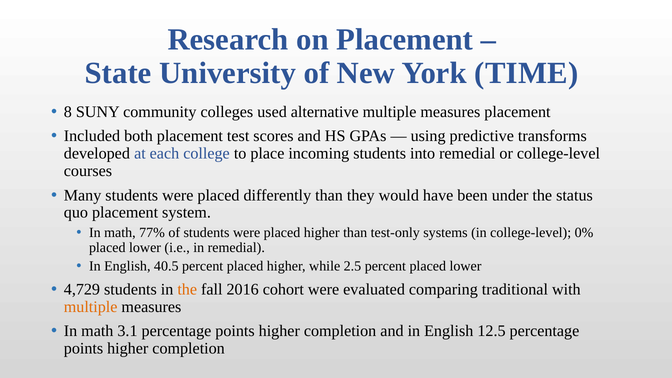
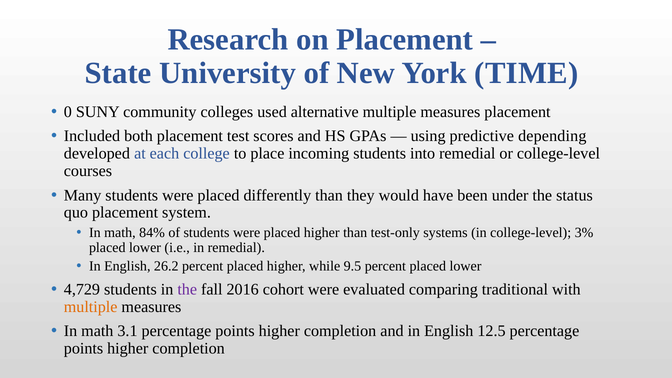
8: 8 -> 0
transforms: transforms -> depending
77%: 77% -> 84%
0%: 0% -> 3%
40.5: 40.5 -> 26.2
2.5: 2.5 -> 9.5
the at (187, 289) colour: orange -> purple
